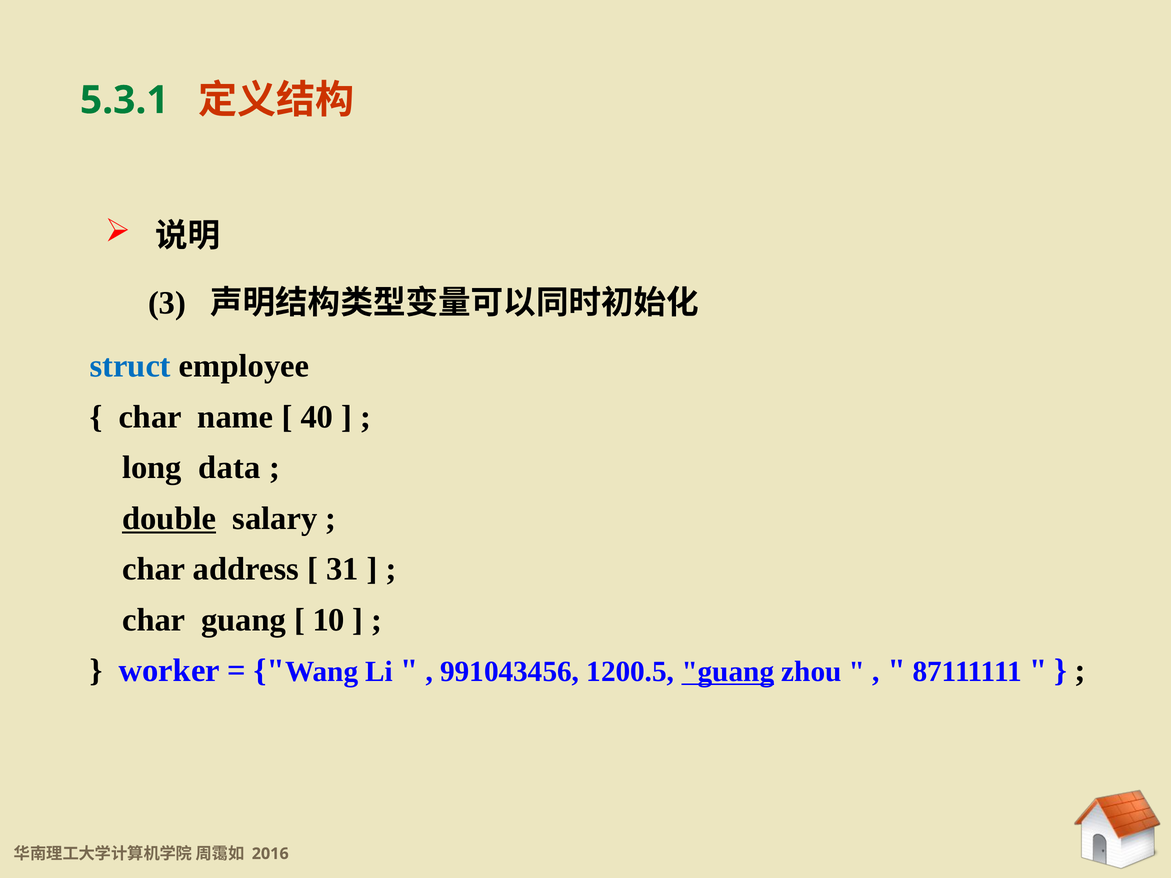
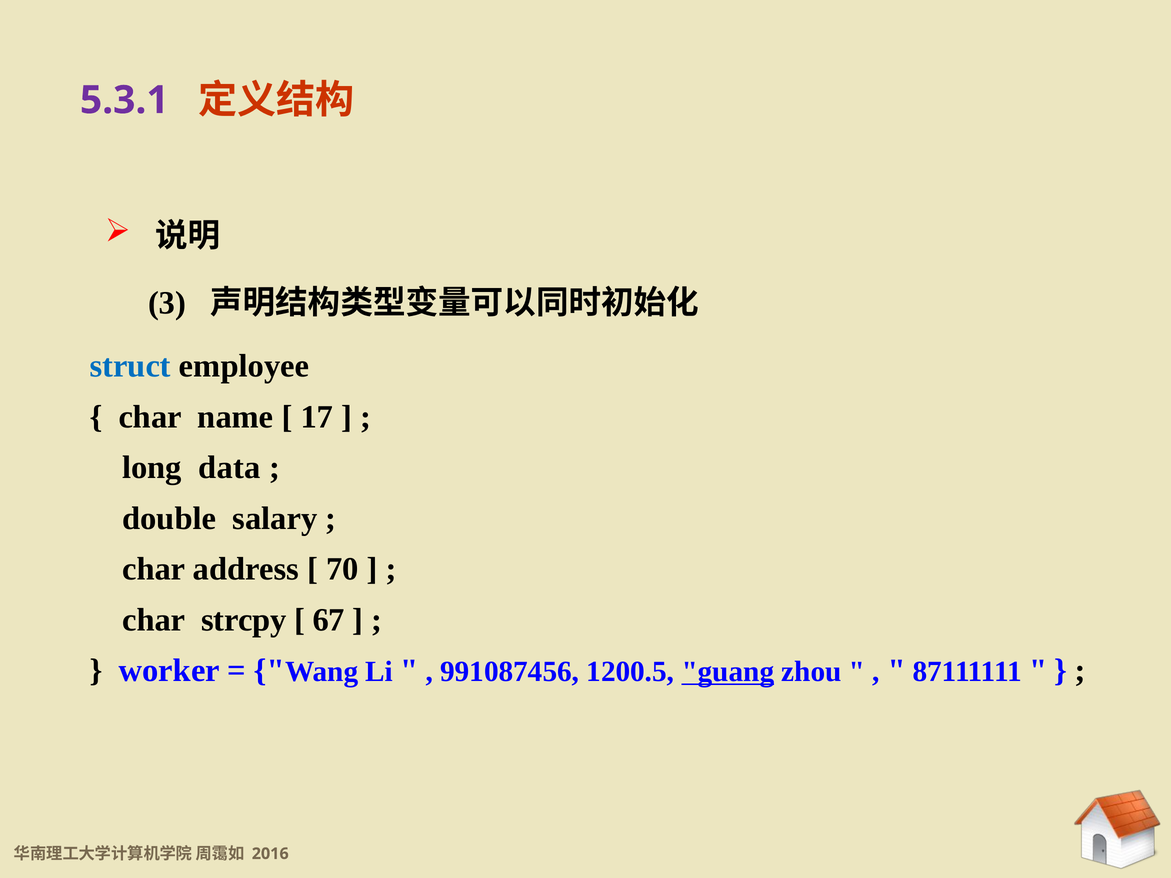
5.3.1 colour: green -> purple
40: 40 -> 17
double underline: present -> none
31: 31 -> 70
char guang: guang -> strcpy
10: 10 -> 67
991043456: 991043456 -> 991087456
